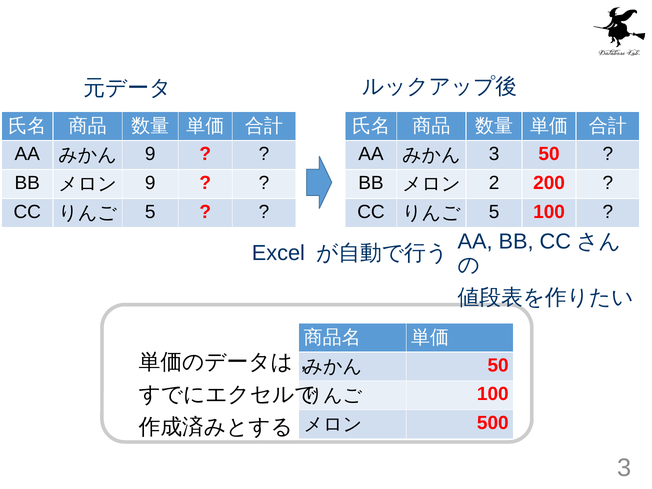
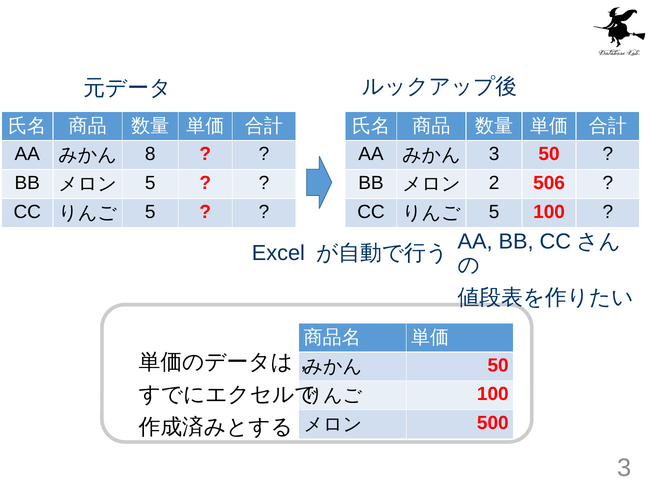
9 at (150, 154): 9 -> 8
9 at (150, 183): 9 -> 5
200: 200 -> 506
